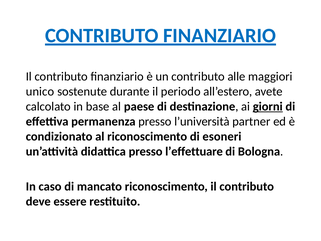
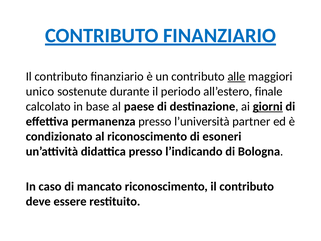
alle underline: none -> present
avete: avete -> finale
l’effettuare: l’effettuare -> l’indicando
